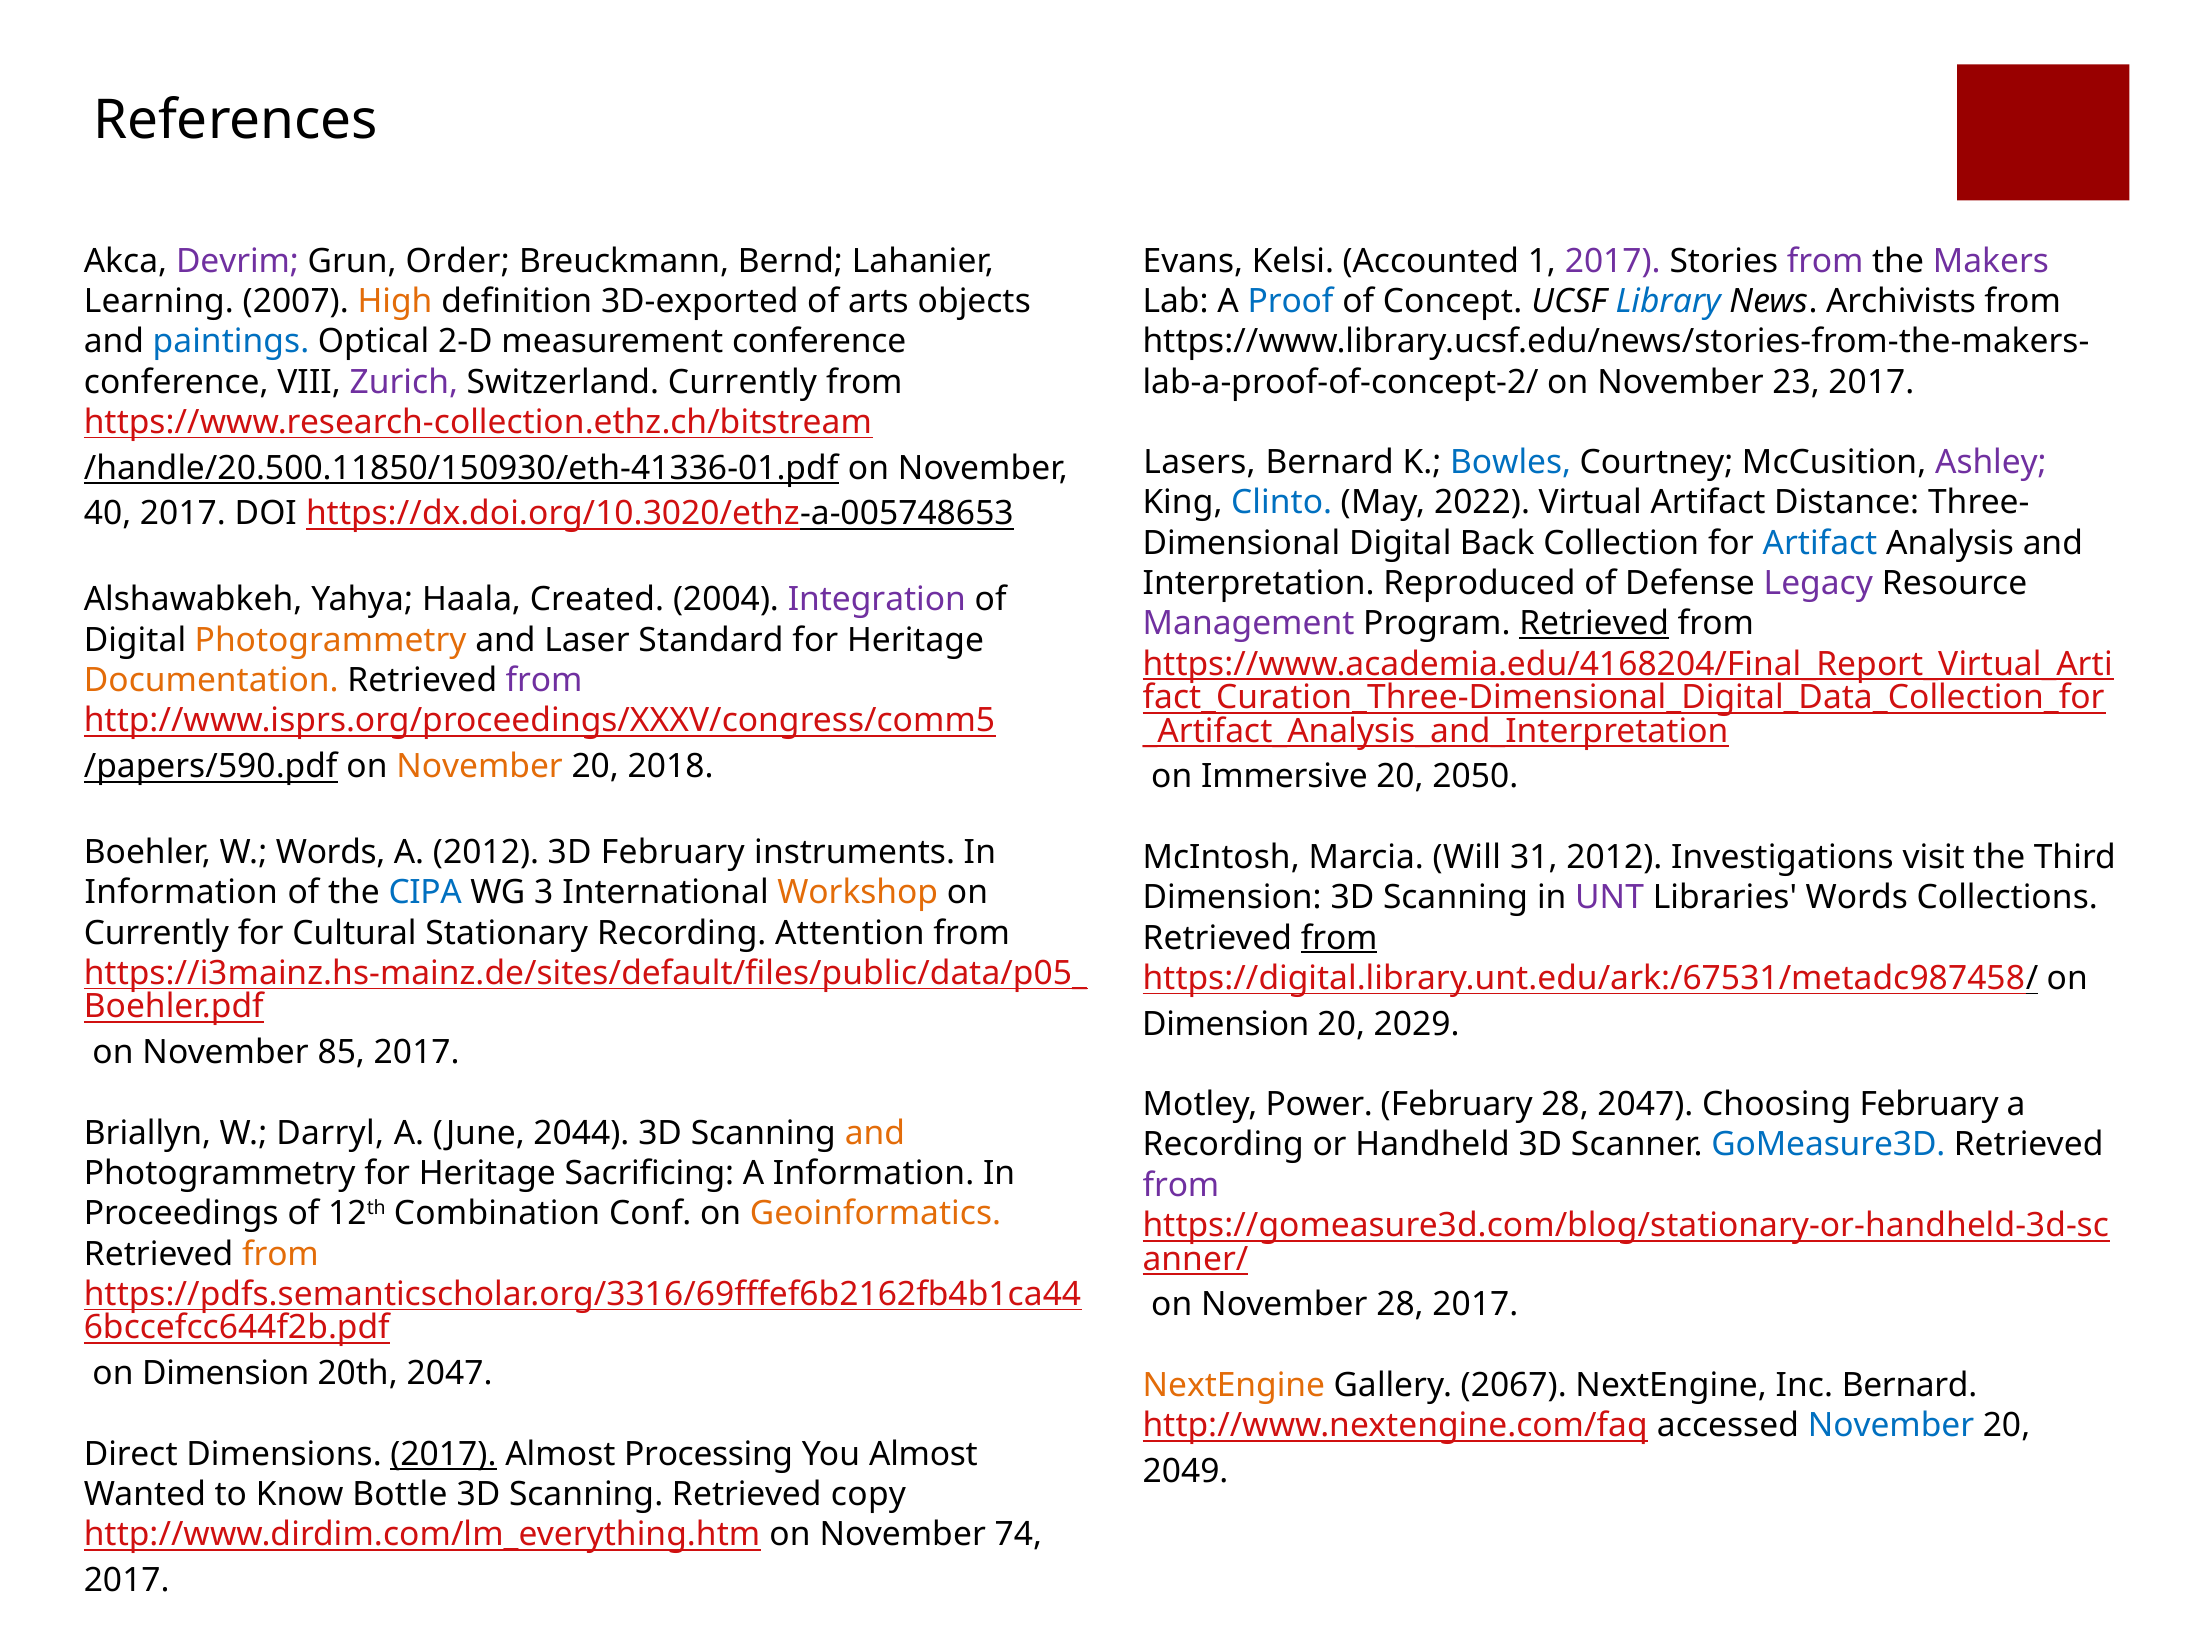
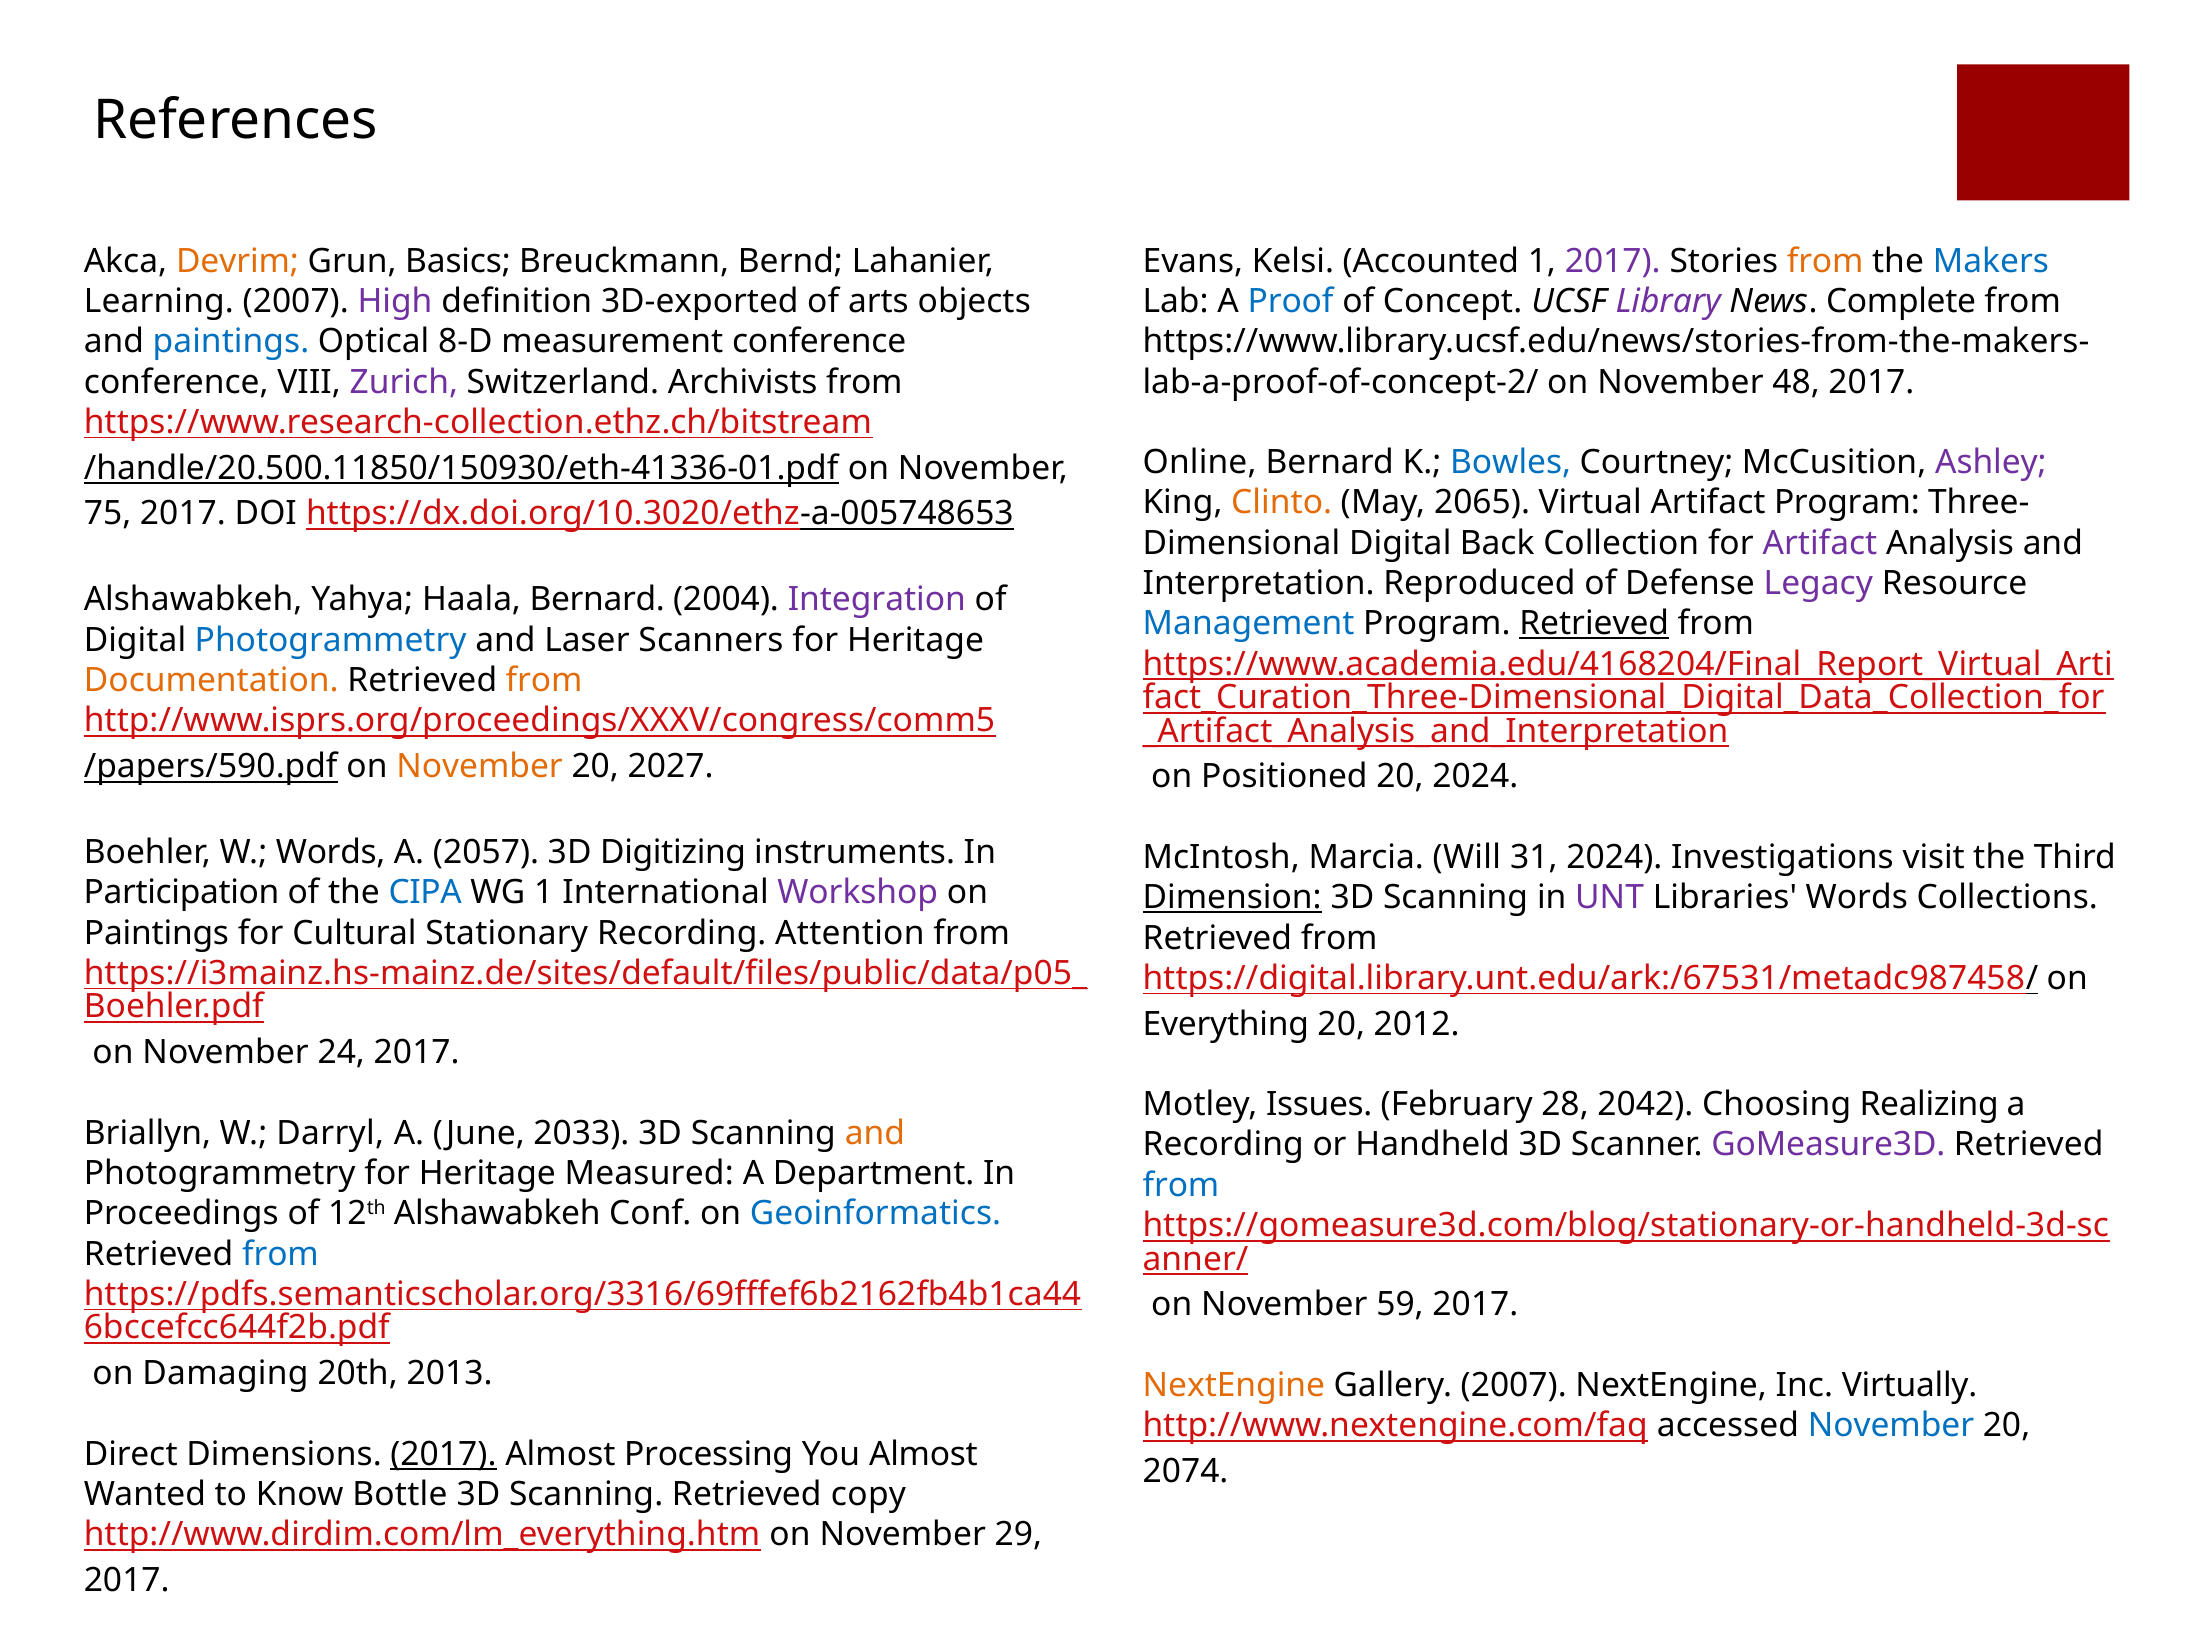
Devrim colour: purple -> orange
Order: Order -> Basics
from at (1825, 261) colour: purple -> orange
Makers colour: purple -> blue
High colour: orange -> purple
Library colour: blue -> purple
Archivists: Archivists -> Complete
2-D: 2-D -> 8-D
Switzerland Currently: Currently -> Archivists
23: 23 -> 48
Lasers: Lasers -> Online
Clinto colour: blue -> orange
2022: 2022 -> 2065
Artifact Distance: Distance -> Program
40: 40 -> 75
Artifact at (1820, 543) colour: blue -> purple
Haala Created: Created -> Bernard
Management colour: purple -> blue
Photogrammetry at (331, 640) colour: orange -> blue
Standard: Standard -> Scanners
from at (544, 680) colour: purple -> orange
2018: 2018 -> 2027
Immersive: Immersive -> Positioned
20 2050: 2050 -> 2024
A 2012: 2012 -> 2057
3D February: February -> Digitizing
31 2012: 2012 -> 2024
Information at (181, 893): Information -> Participation
WG 3: 3 -> 1
Workshop colour: orange -> purple
Dimension at (1232, 898) underline: none -> present
Currently at (157, 933): Currently -> Paintings
from at (1339, 938) underline: present -> none
Dimension at (1226, 1024): Dimension -> Everything
2029: 2029 -> 2012
85: 85 -> 24
Power: Power -> Issues
28 2047: 2047 -> 2042
Choosing February: February -> Realizing
2044: 2044 -> 2033
GoMeasure3D colour: blue -> purple
Sacrificing: Sacrificing -> Measured
A Information: Information -> Department
from at (1181, 1185) colour: purple -> blue
12th Combination: Combination -> Alshawabkeh
Geoinformatics colour: orange -> blue
from at (281, 1254) colour: orange -> blue
November 28: 28 -> 59
Dimension at (226, 1374): Dimension -> Damaging
20th 2047: 2047 -> 2013
Gallery 2067: 2067 -> 2007
Inc Bernard: Bernard -> Virtually
2049: 2049 -> 2074
74: 74 -> 29
